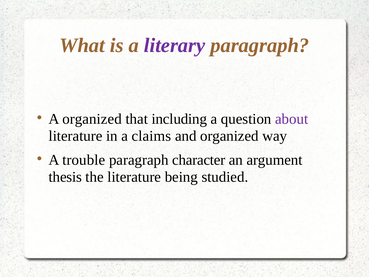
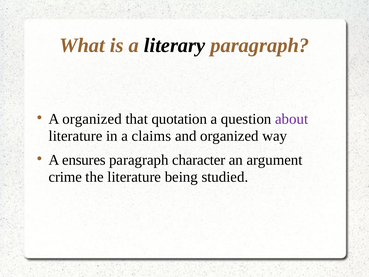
literary colour: purple -> black
including: including -> quotation
trouble: trouble -> ensures
thesis: thesis -> crime
